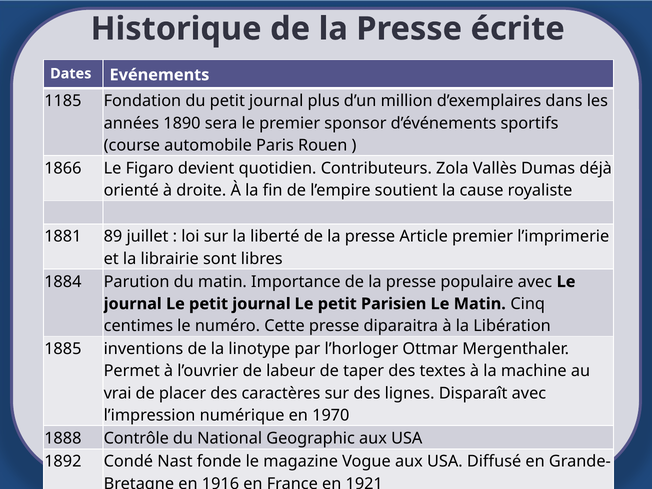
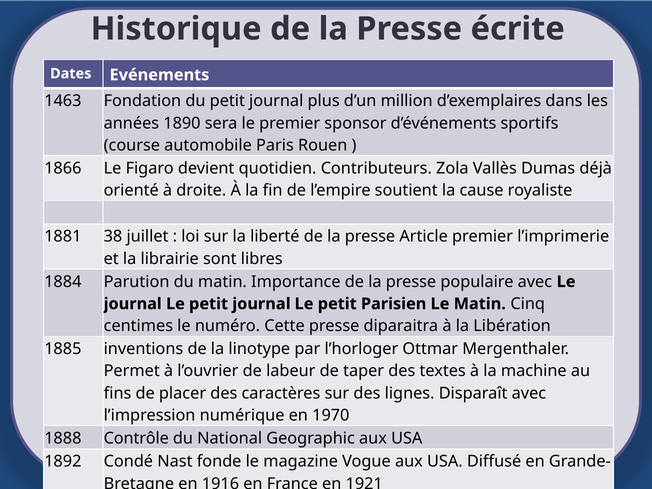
1185: 1185 -> 1463
89: 89 -> 38
vrai: vrai -> fins
